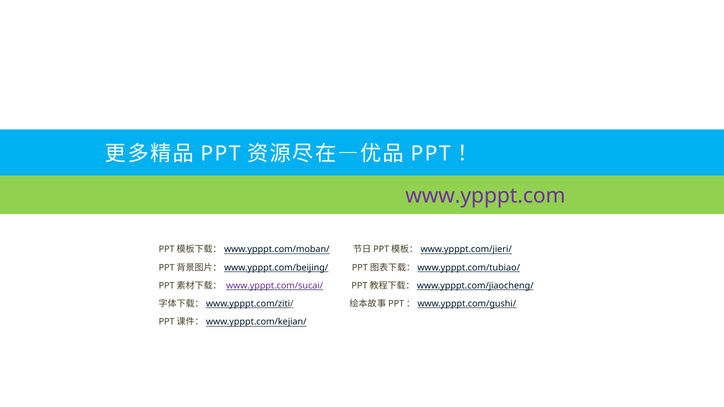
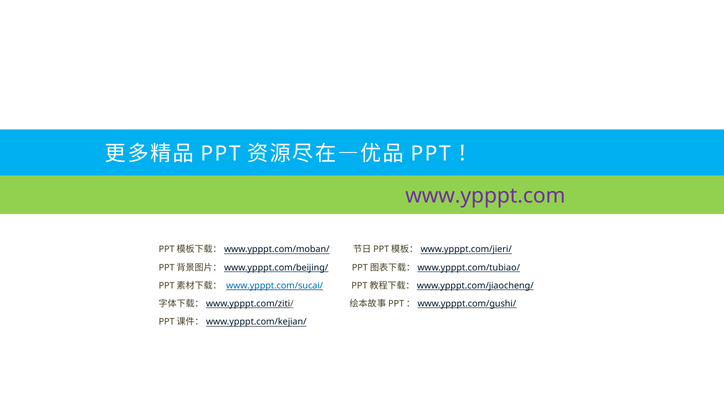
www.ypppt.com/sucai/ colour: purple -> blue
